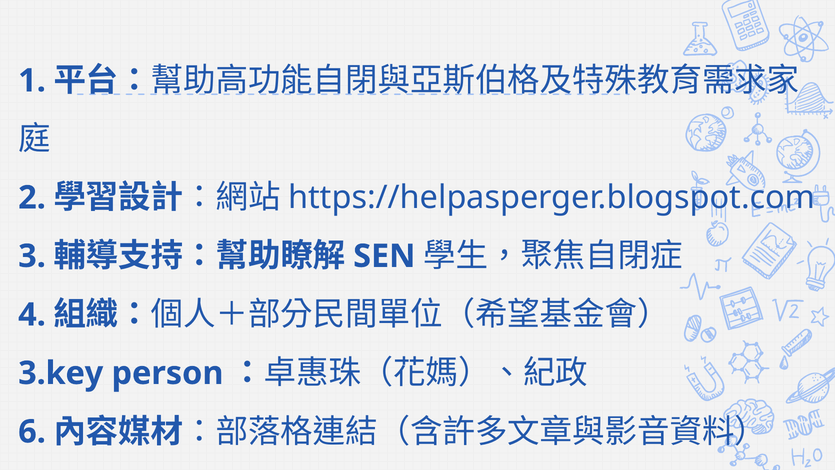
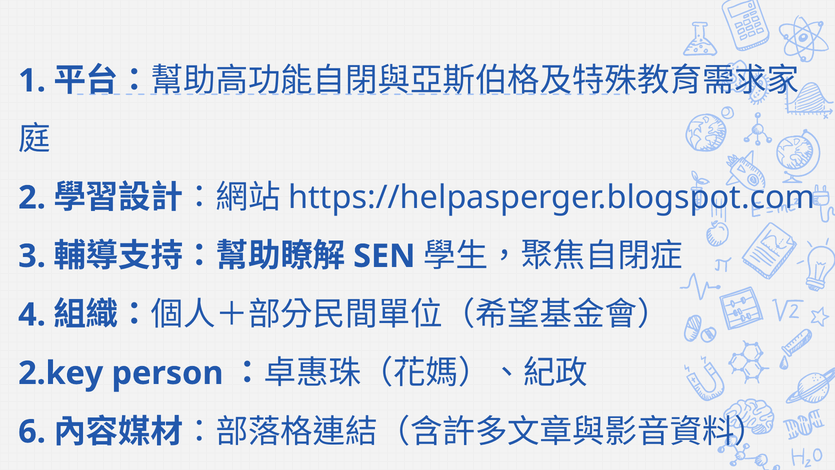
3.key: 3.key -> 2.key
